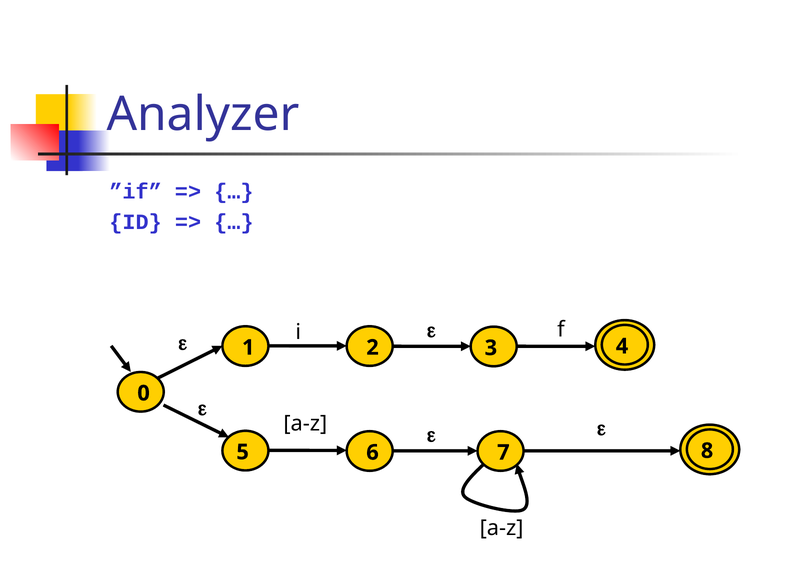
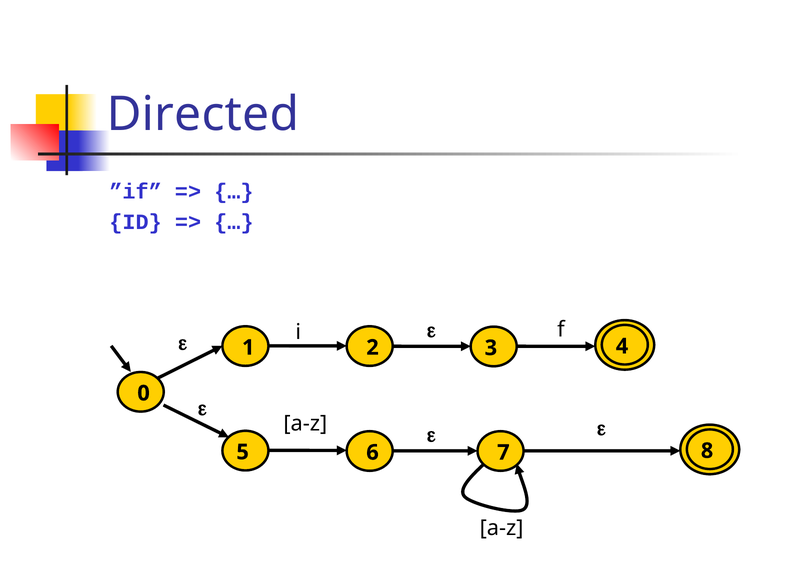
Analyzer: Analyzer -> Directed
